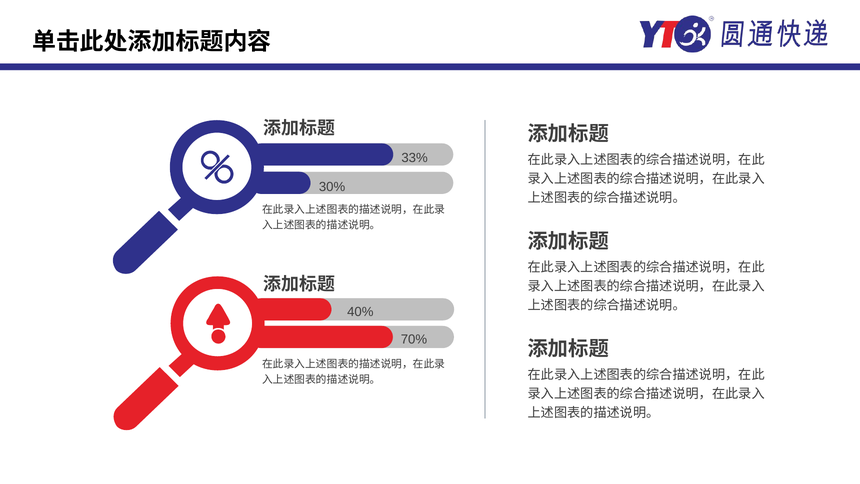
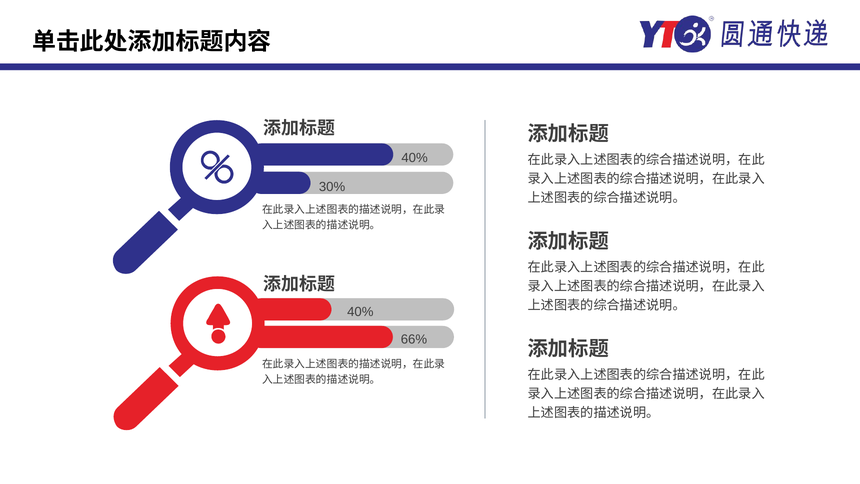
33% at (415, 158): 33% -> 40%
70%: 70% -> 66%
